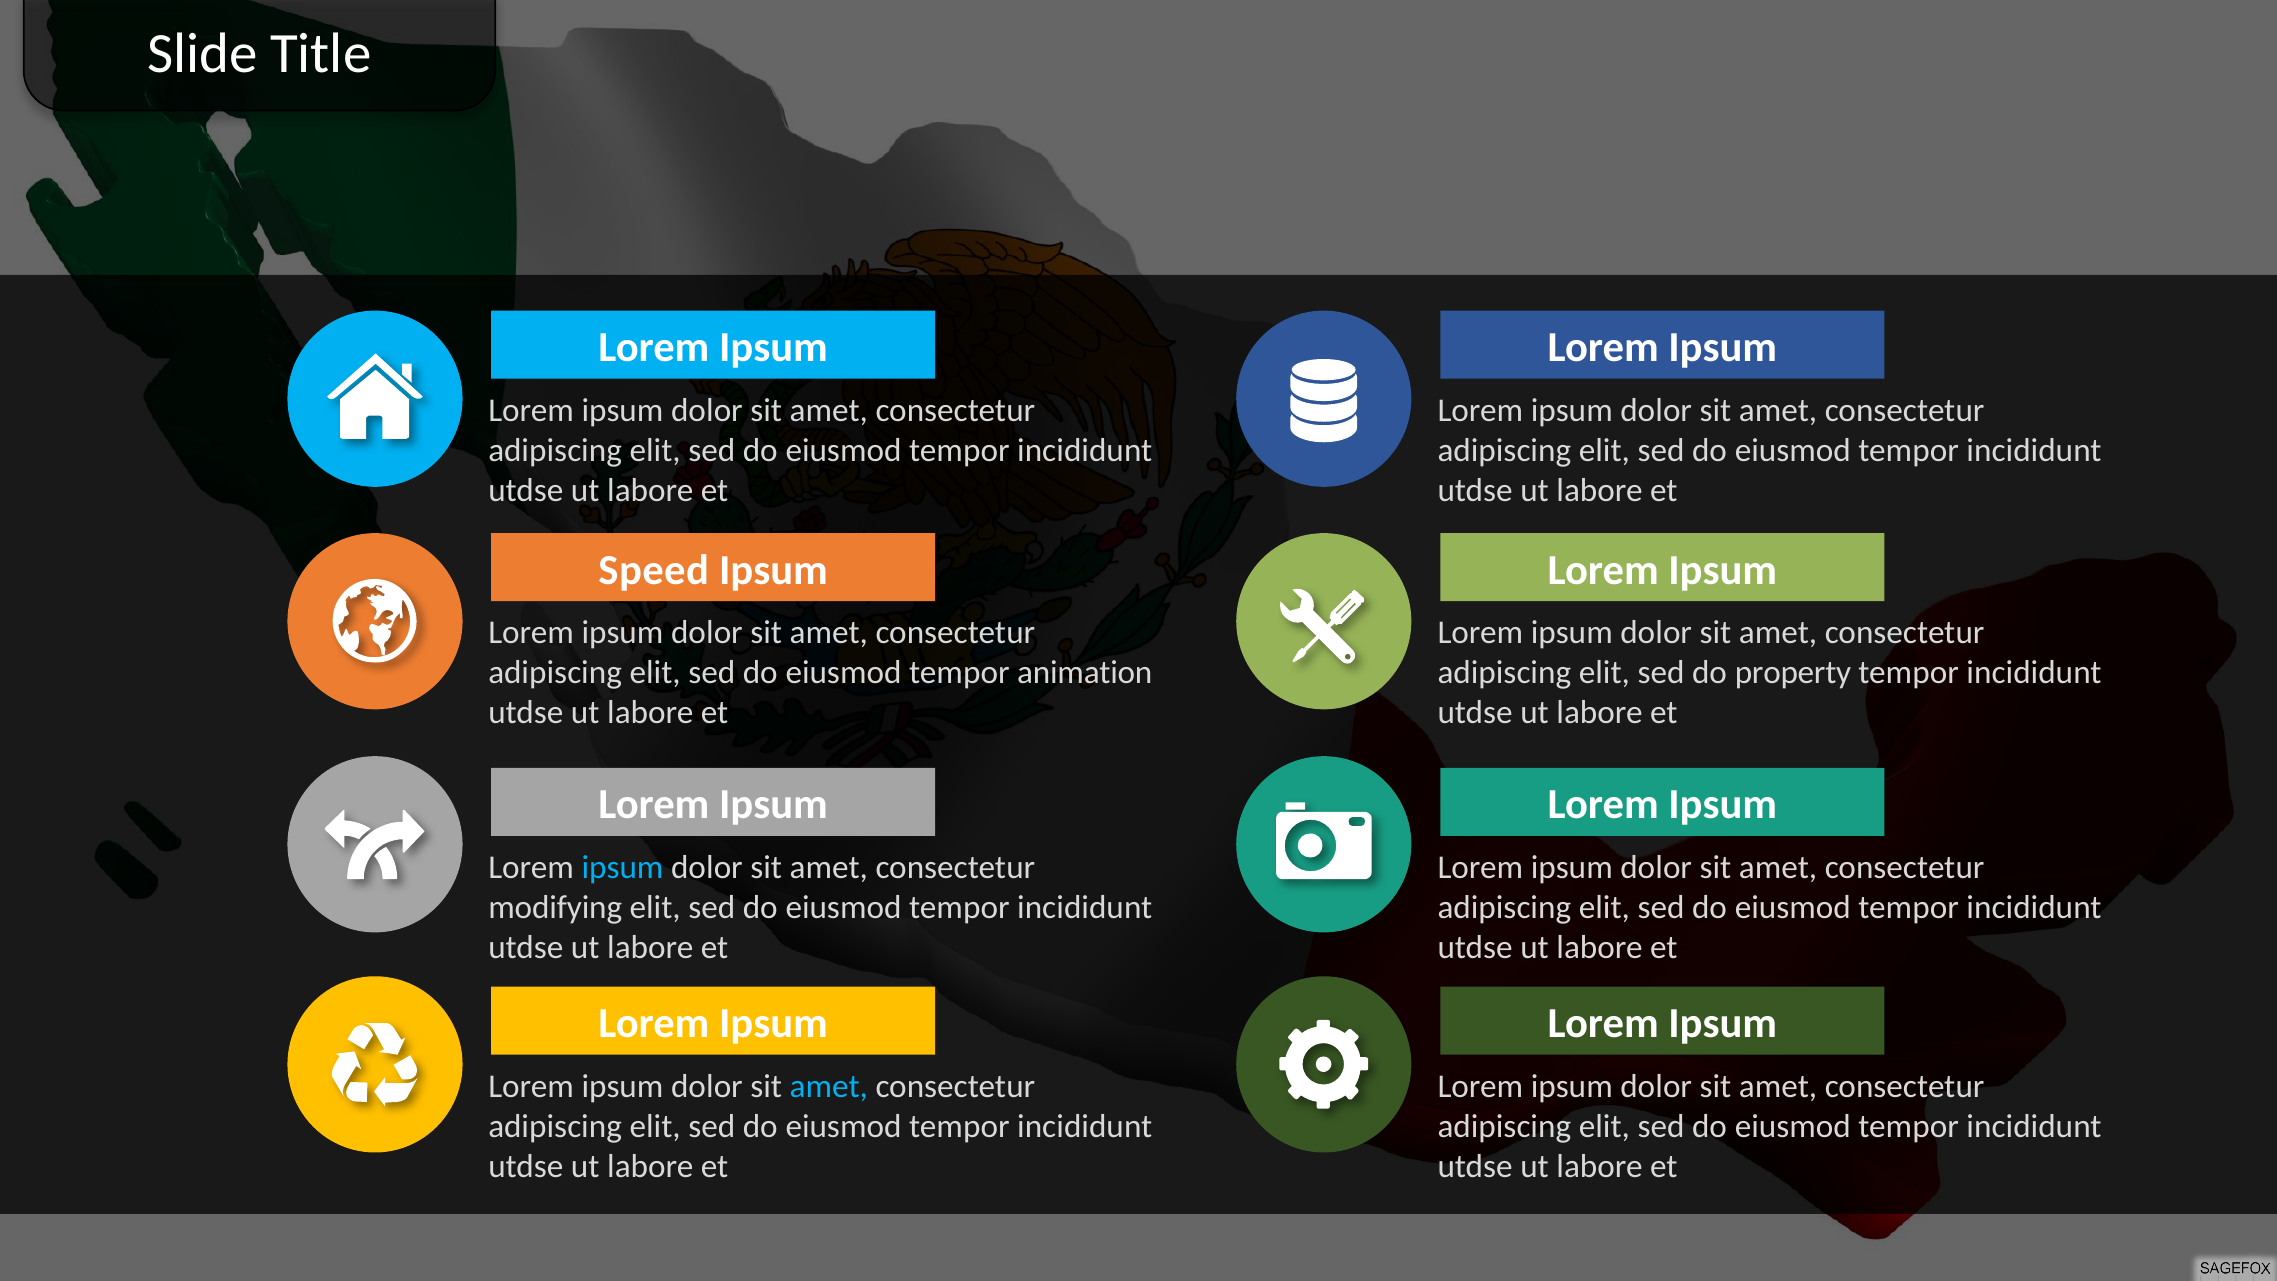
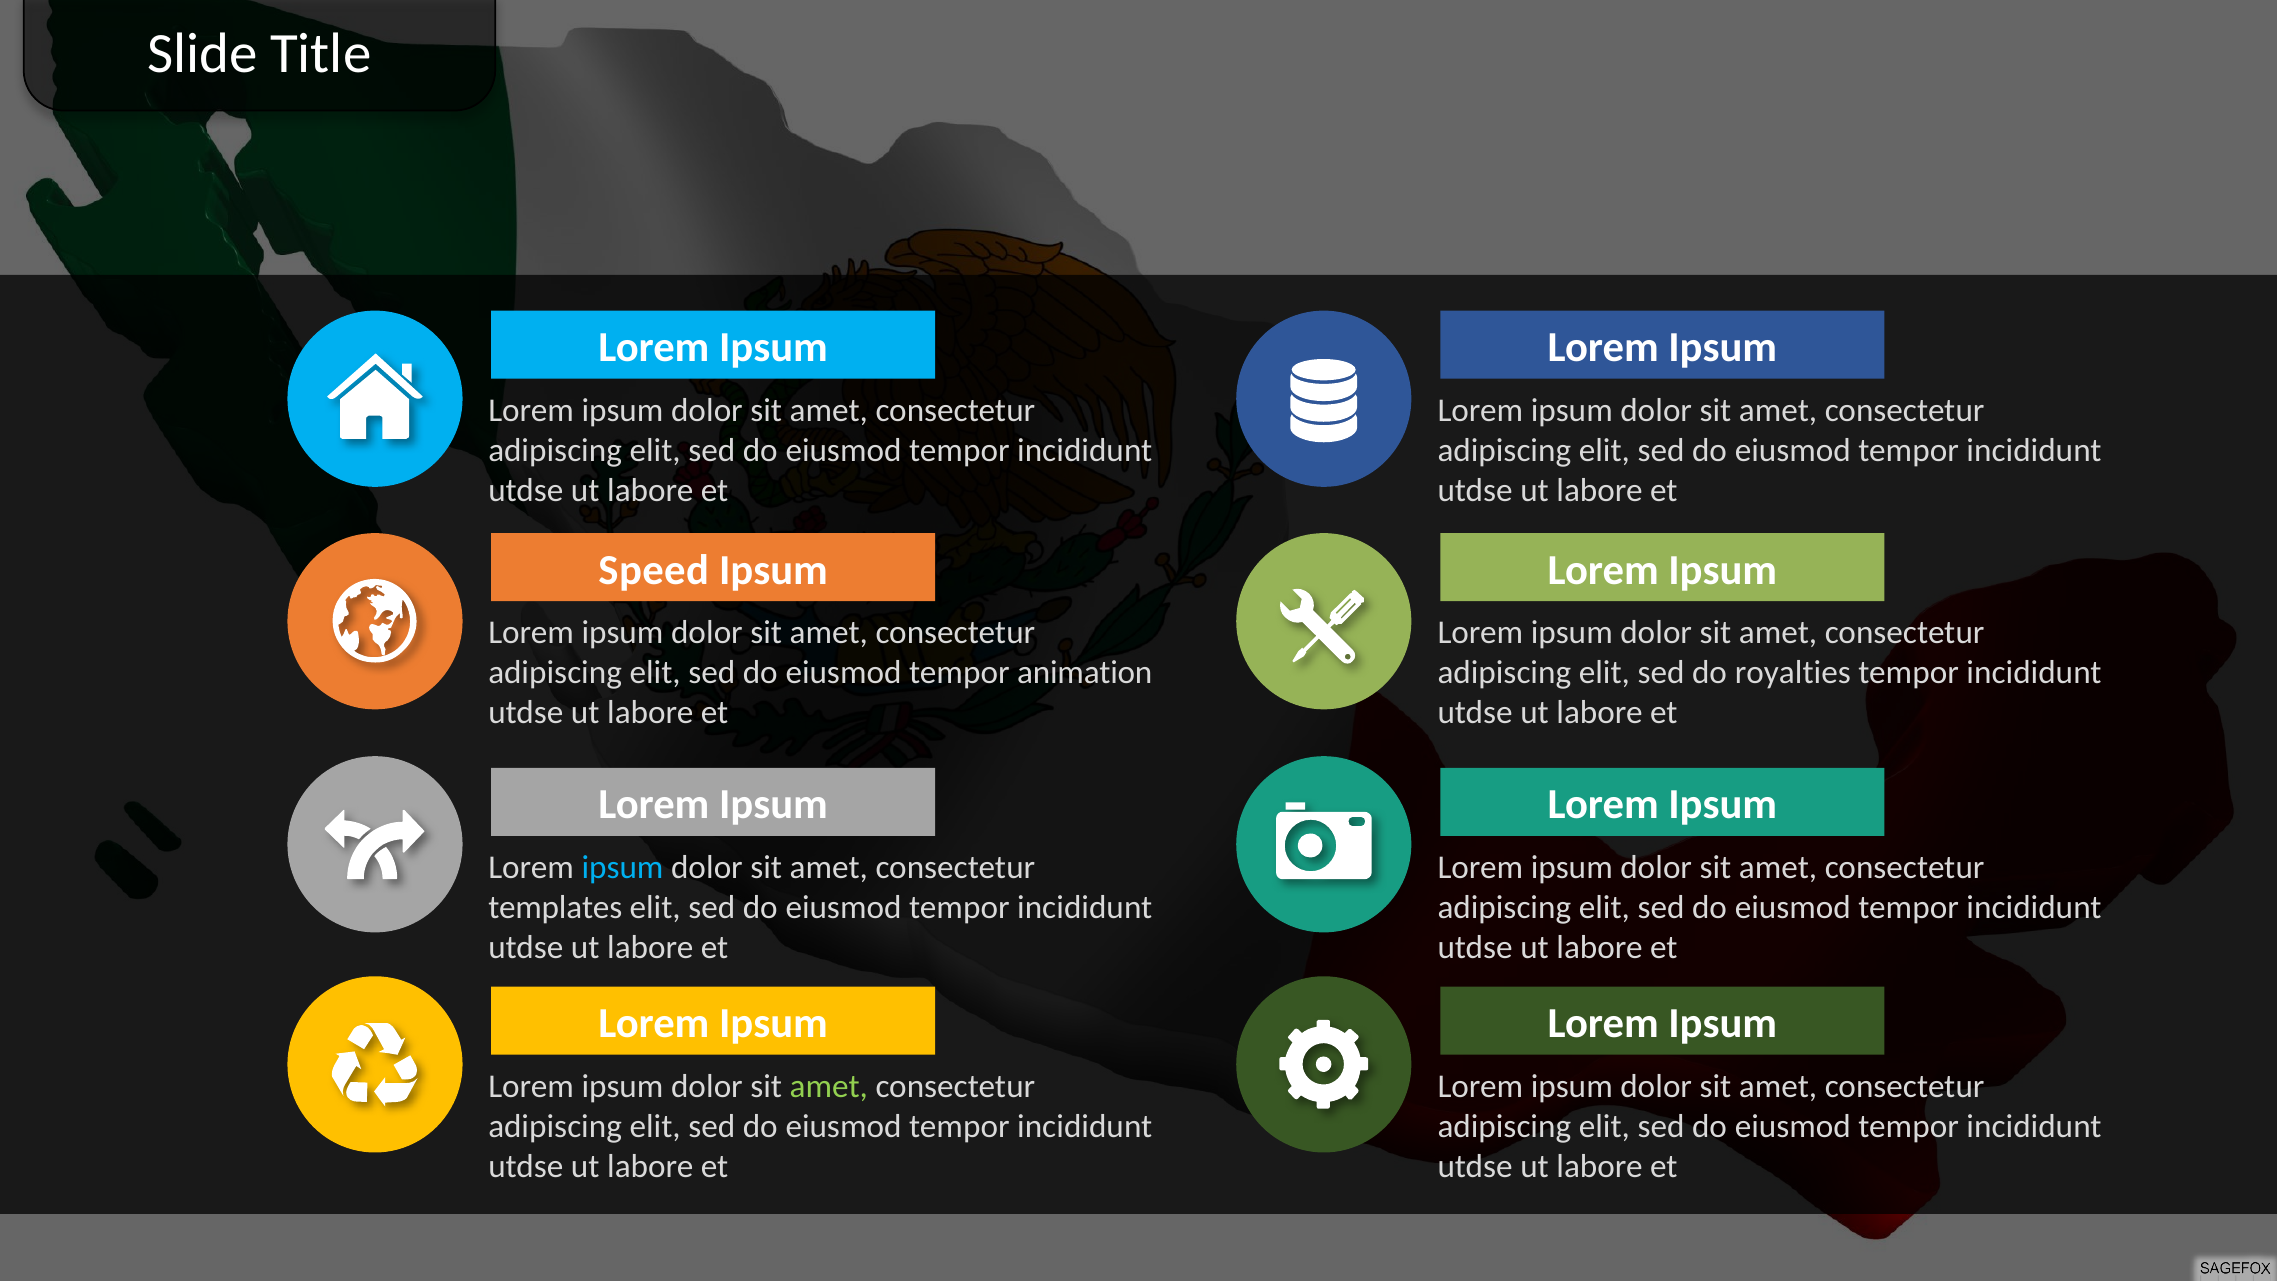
property: property -> royalties
modifying: modifying -> templates
amet at (829, 1086) colour: light blue -> light green
